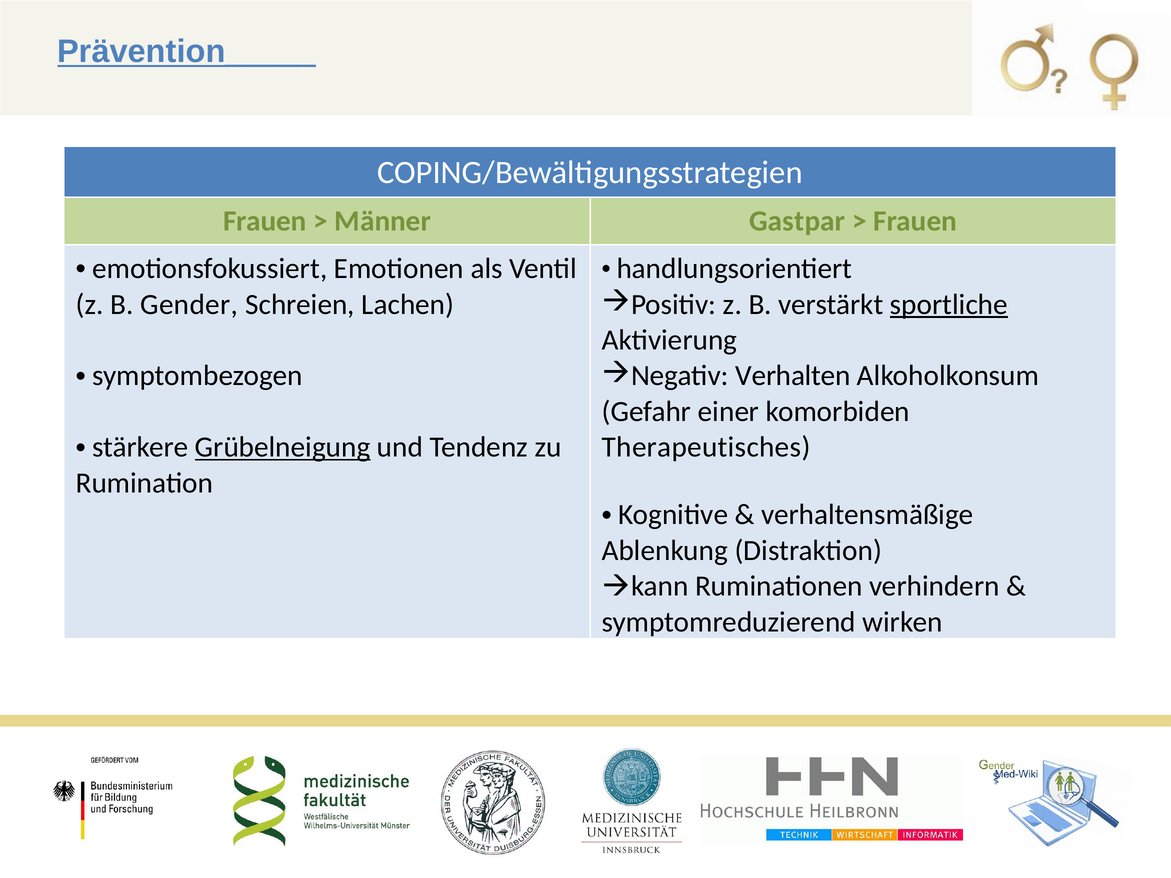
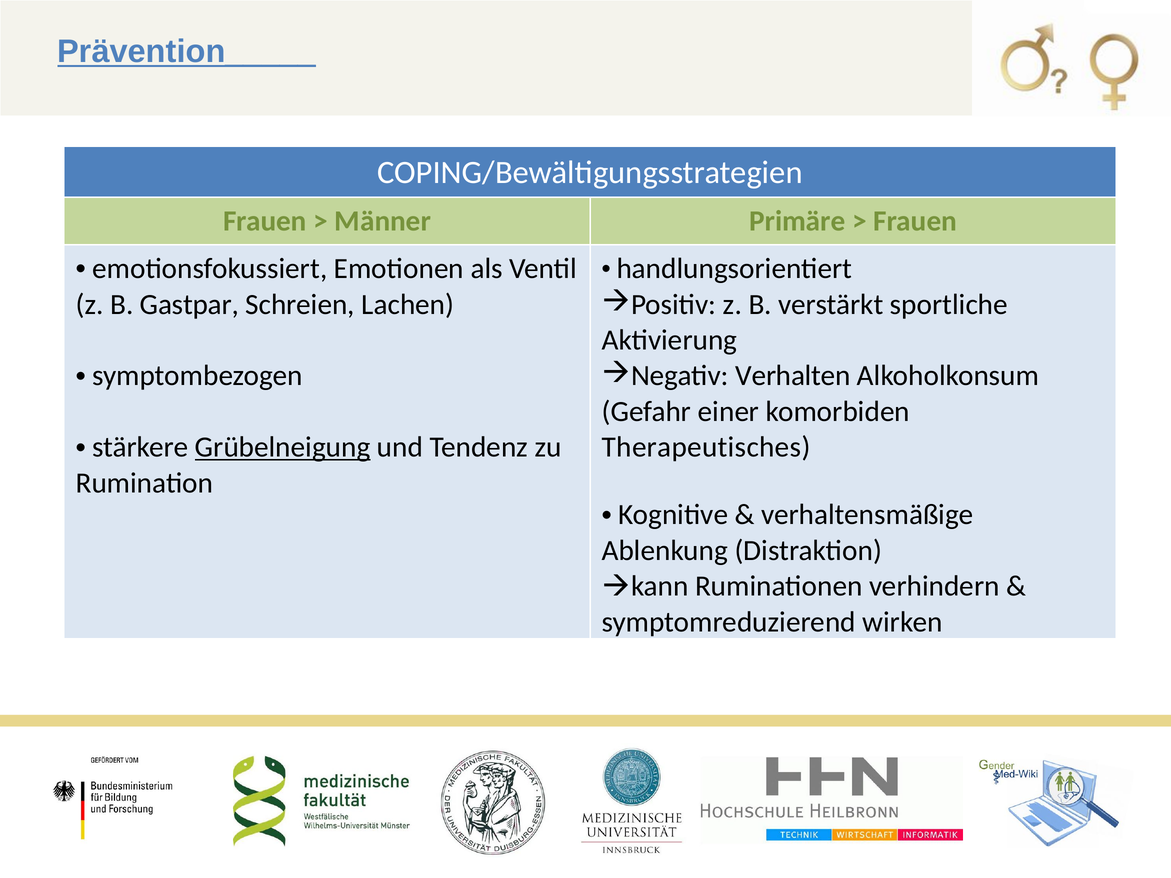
Gastpar: Gastpar -> Primäre
sportliche underline: present -> none
Gender: Gender -> Gastpar
